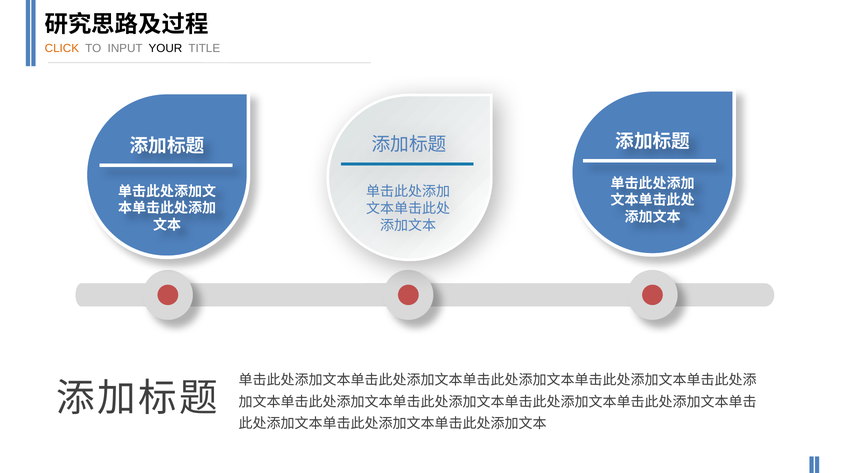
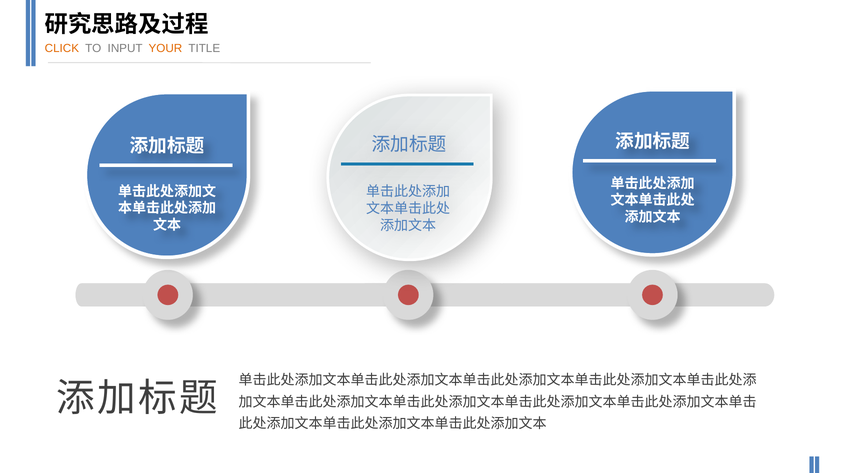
YOUR colour: black -> orange
